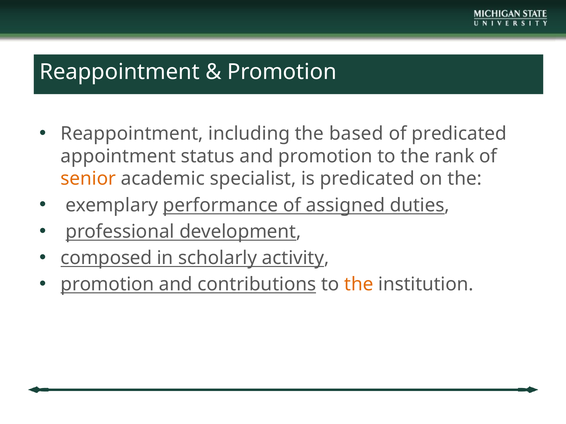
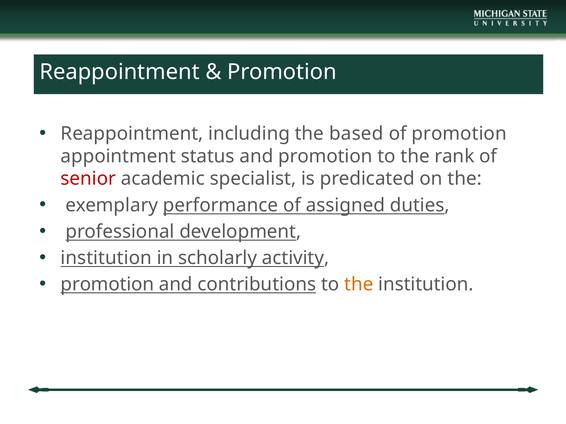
of predicated: predicated -> promotion
senior colour: orange -> red
composed at (106, 258): composed -> institution
